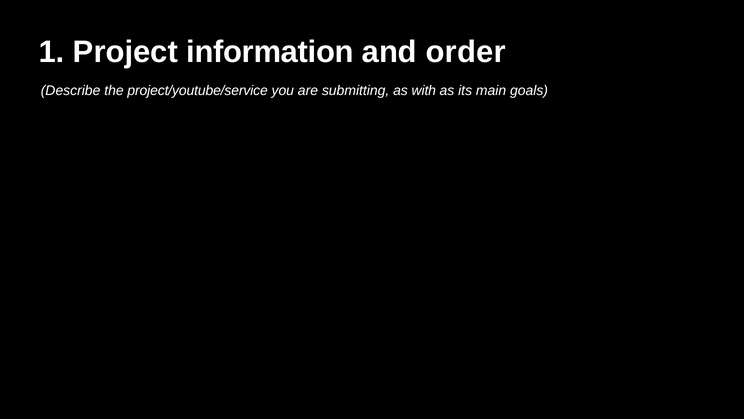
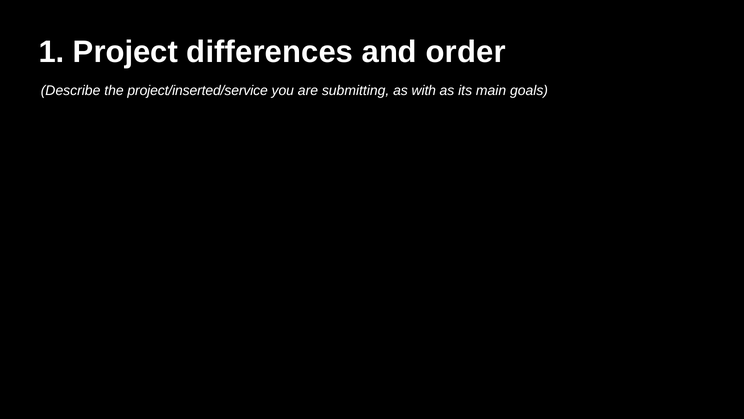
information: information -> differences
project/youtube/service: project/youtube/service -> project/inserted/service
